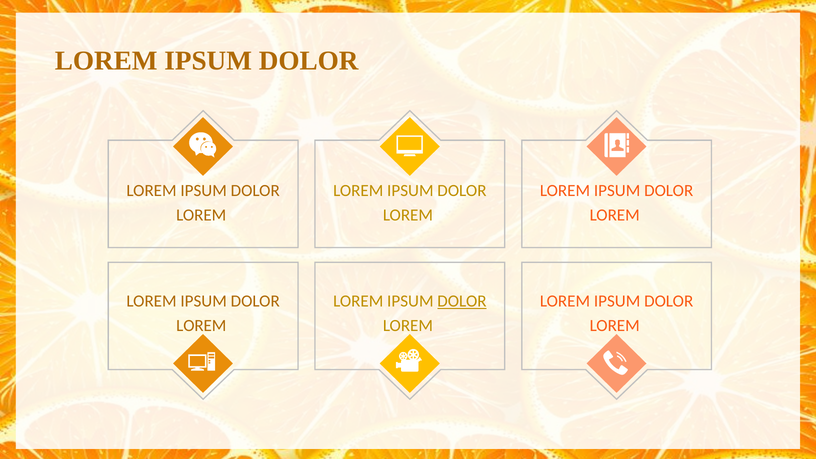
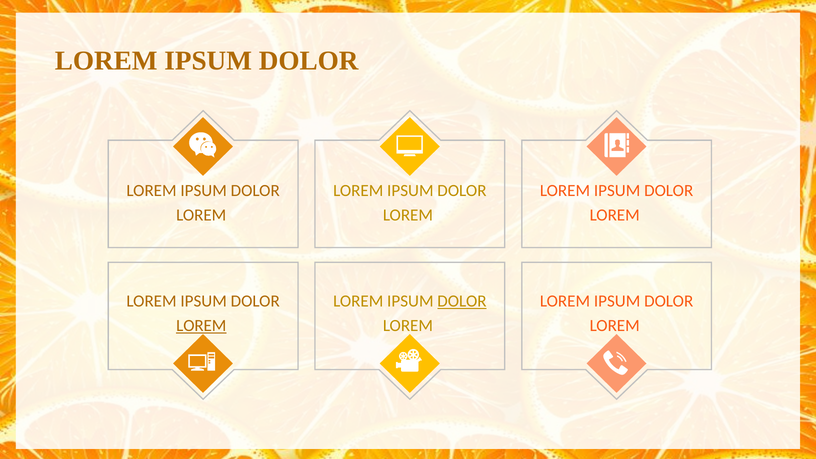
LOREM at (201, 326) underline: none -> present
